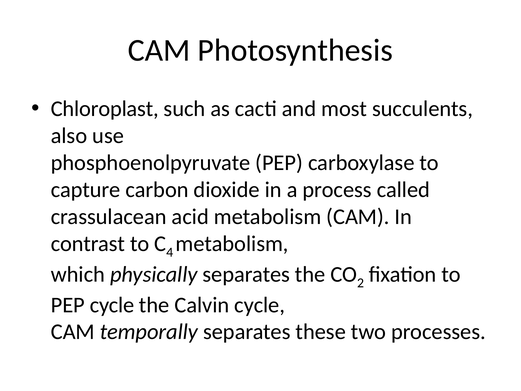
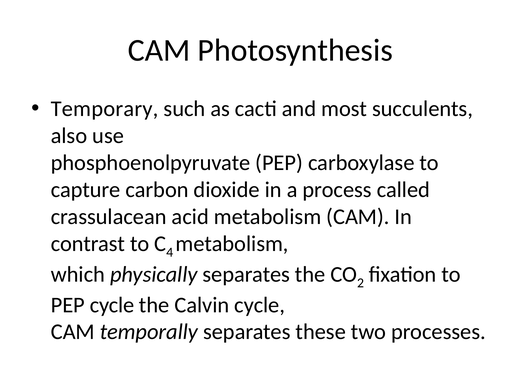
Chloroplast: Chloroplast -> Temporary
